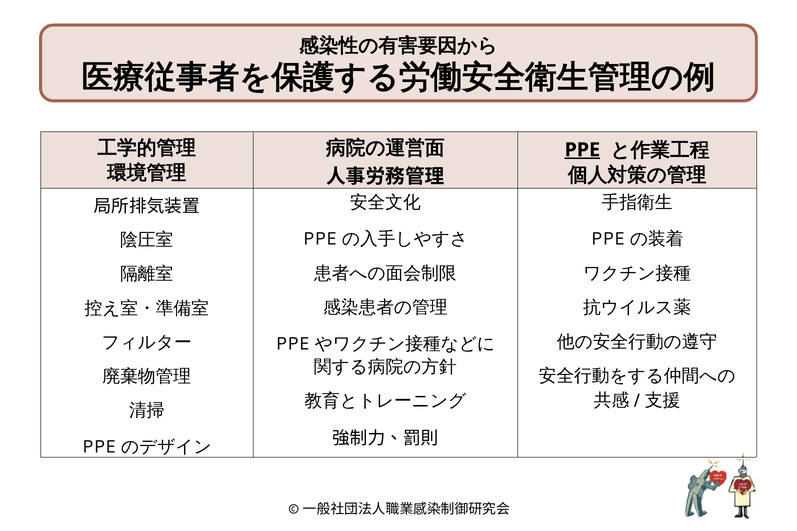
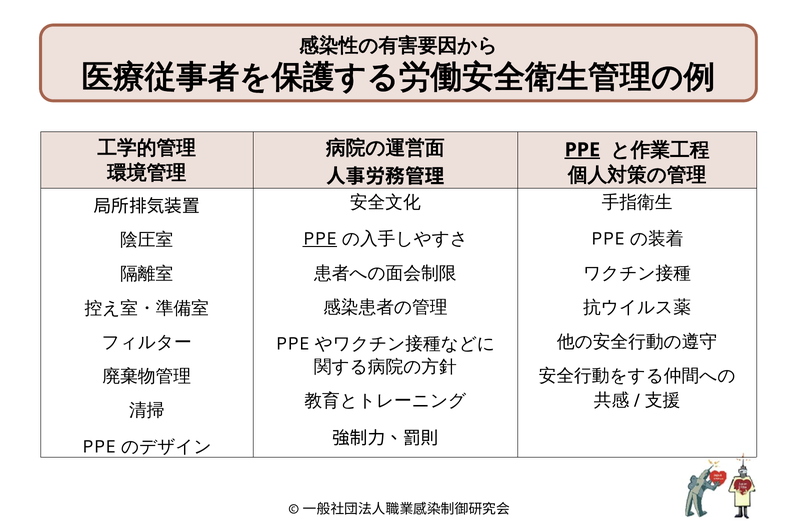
PPE at (320, 239) underline: none -> present
